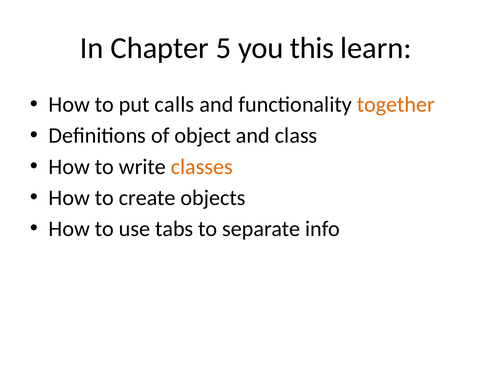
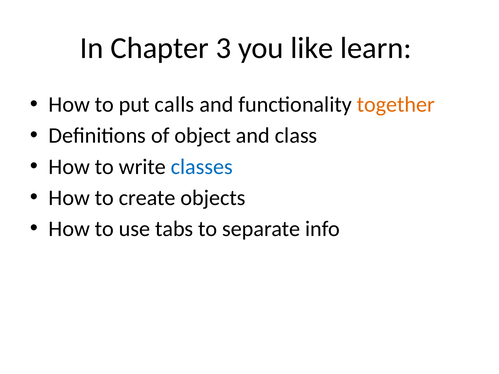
5: 5 -> 3
this: this -> like
classes colour: orange -> blue
